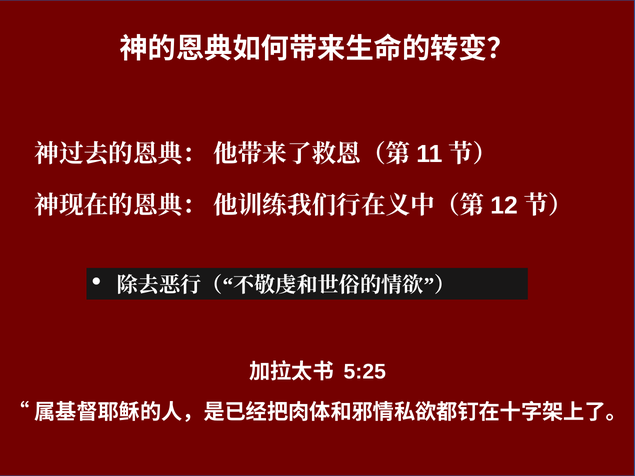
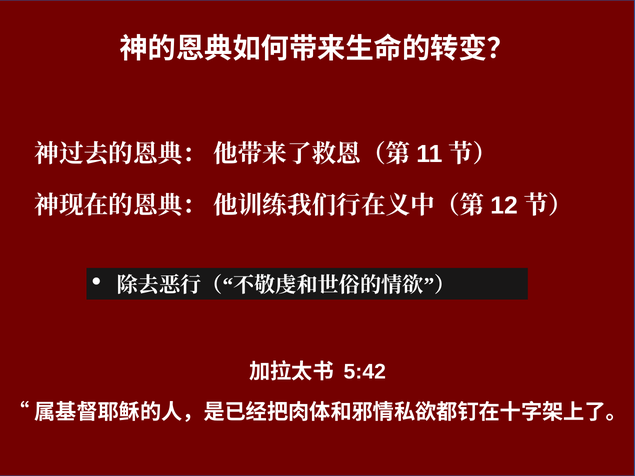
5:25: 5:25 -> 5:42
